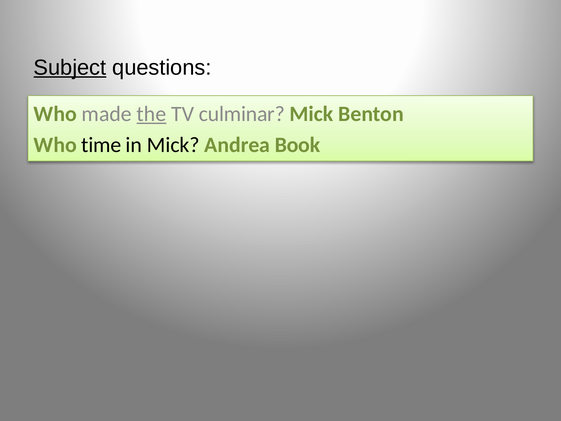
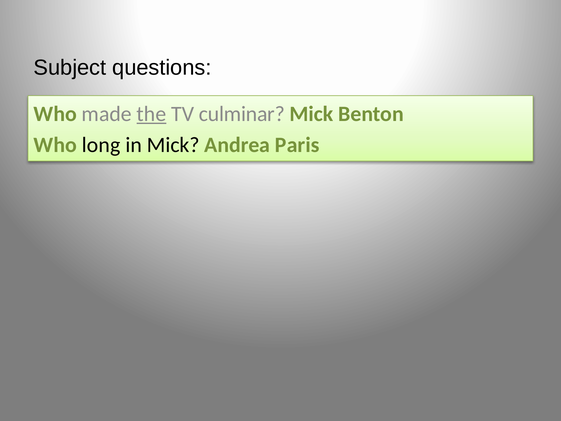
Subject underline: present -> none
time: time -> long
Book: Book -> Paris
